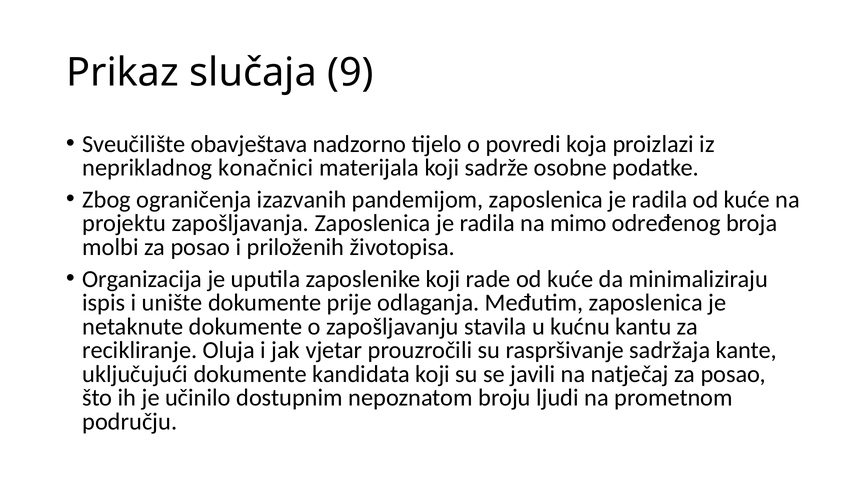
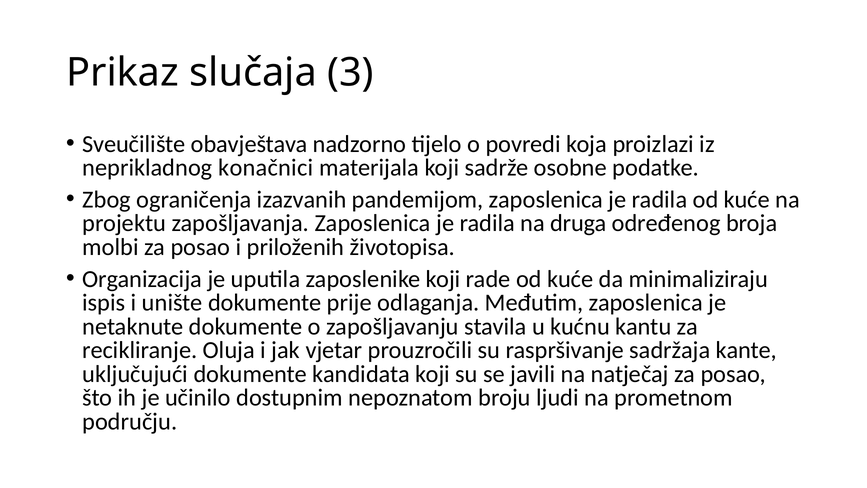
9: 9 -> 3
mimo: mimo -> druga
